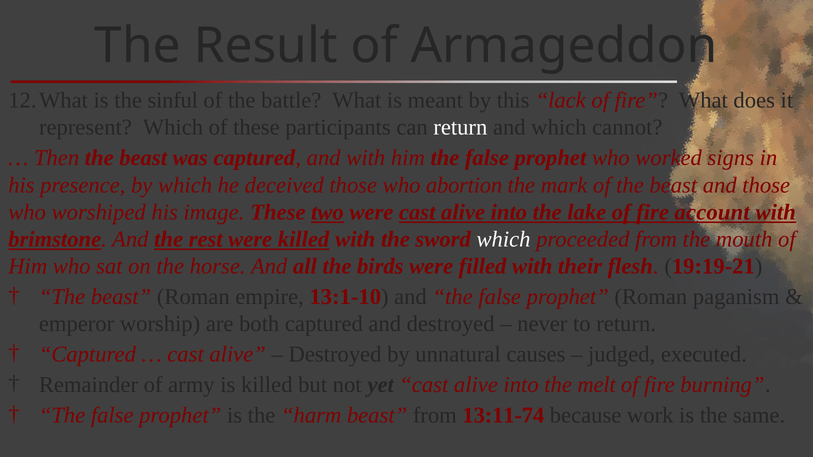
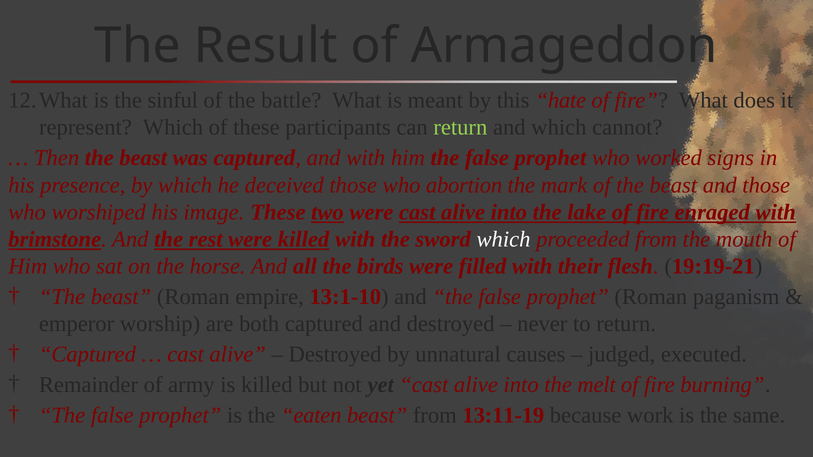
lack: lack -> hate
return at (460, 128) colour: white -> light green
account: account -> enraged
harm: harm -> eaten
13:11-74: 13:11-74 -> 13:11-19
